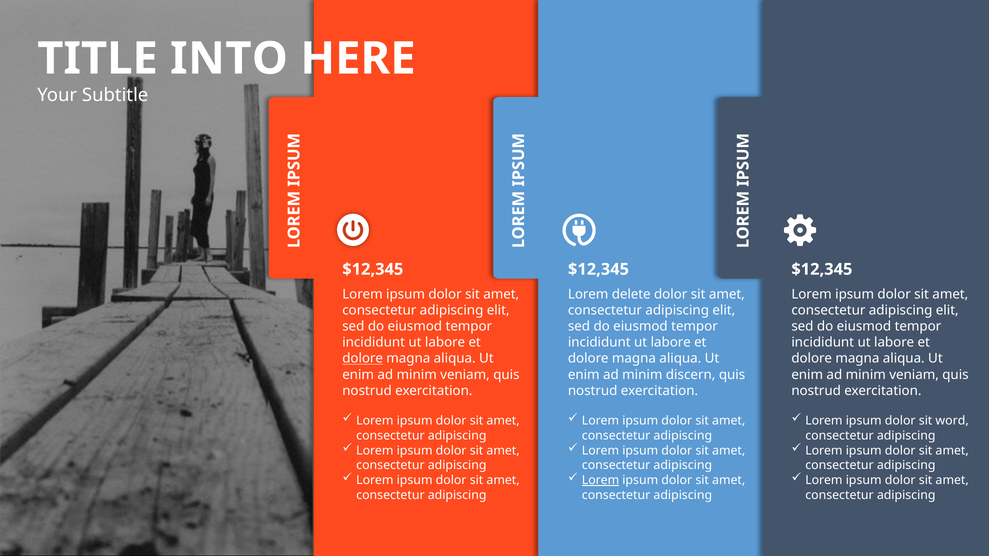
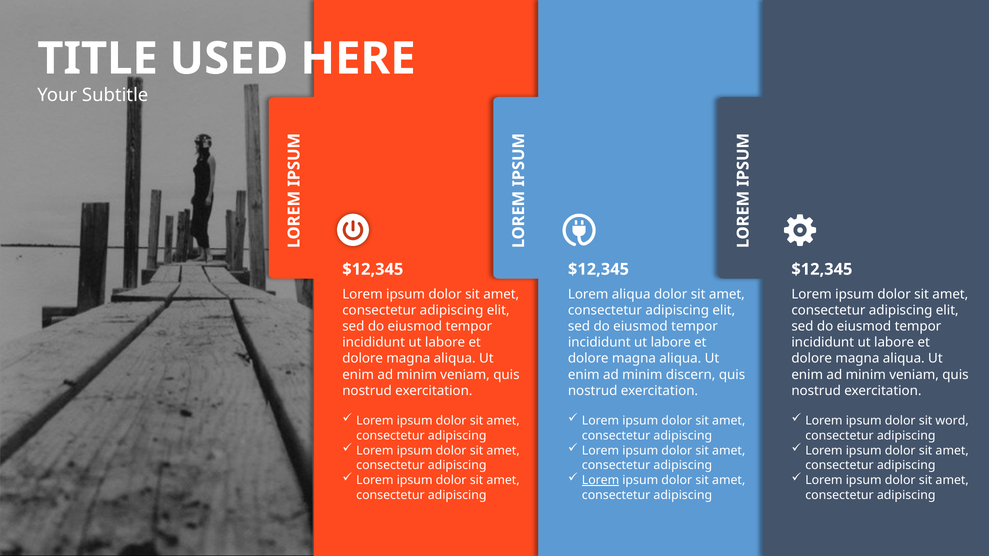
INTO: INTO -> USED
Lorem delete: delete -> aliqua
dolore at (363, 359) underline: present -> none
